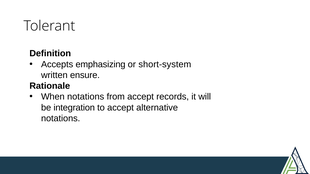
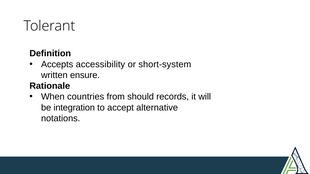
emphasizing: emphasizing -> accessibility
When notations: notations -> countries
from accept: accept -> should
